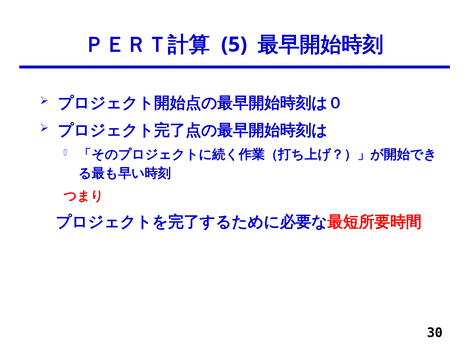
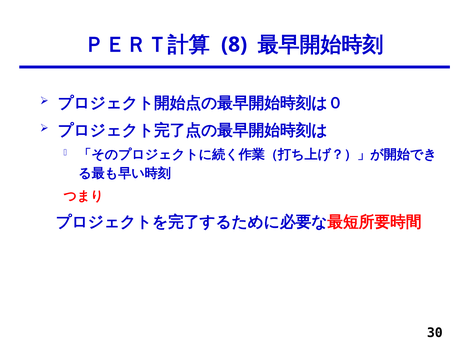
5: 5 -> 8
